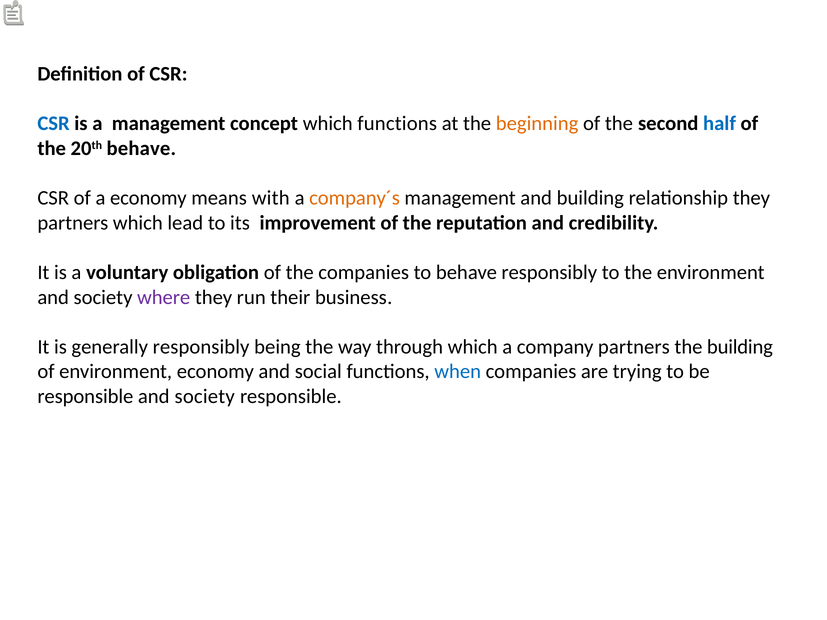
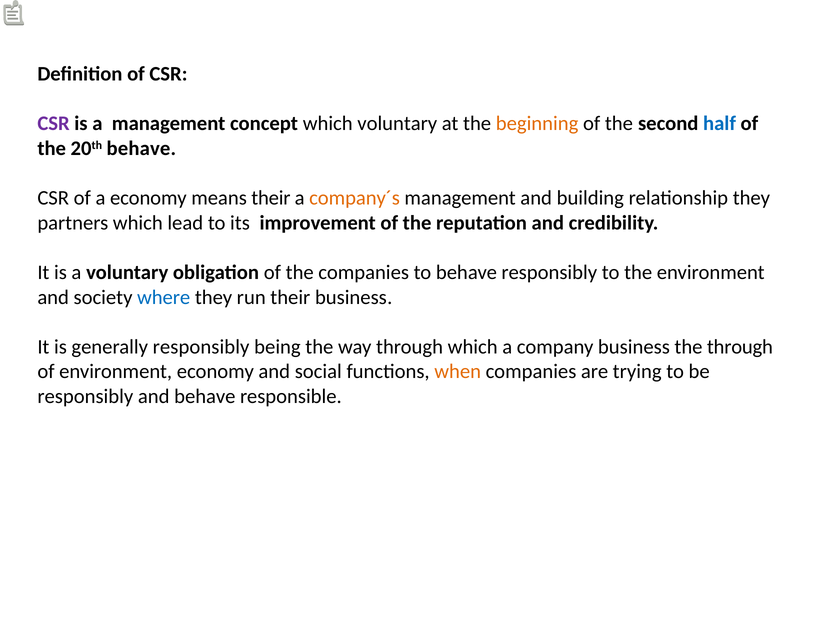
CSR at (54, 124) colour: blue -> purple
which functions: functions -> voluntary
means with: with -> their
where colour: purple -> blue
company partners: partners -> business
the building: building -> through
when colour: blue -> orange
responsible at (85, 397): responsible -> responsibly
society at (205, 397): society -> behave
